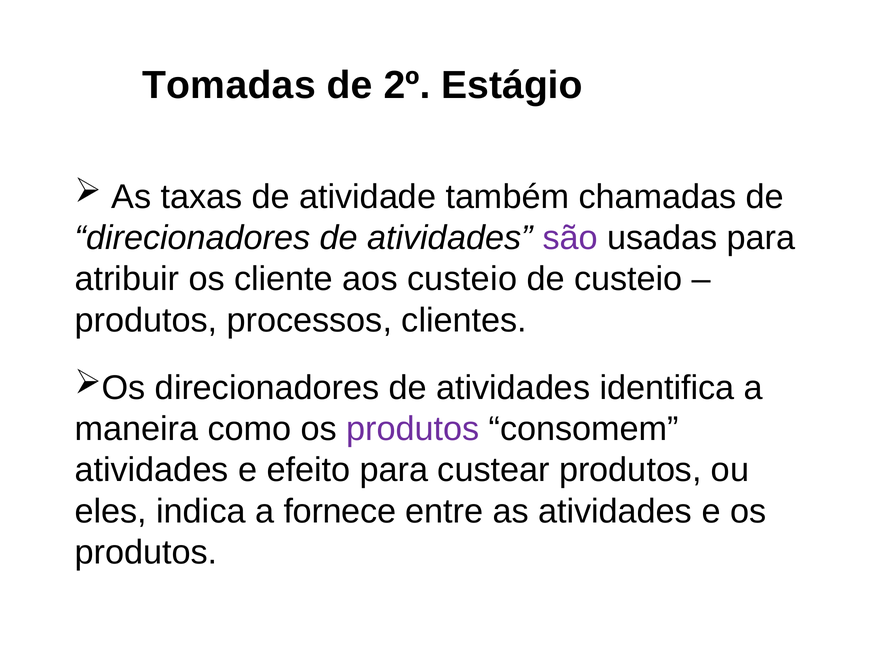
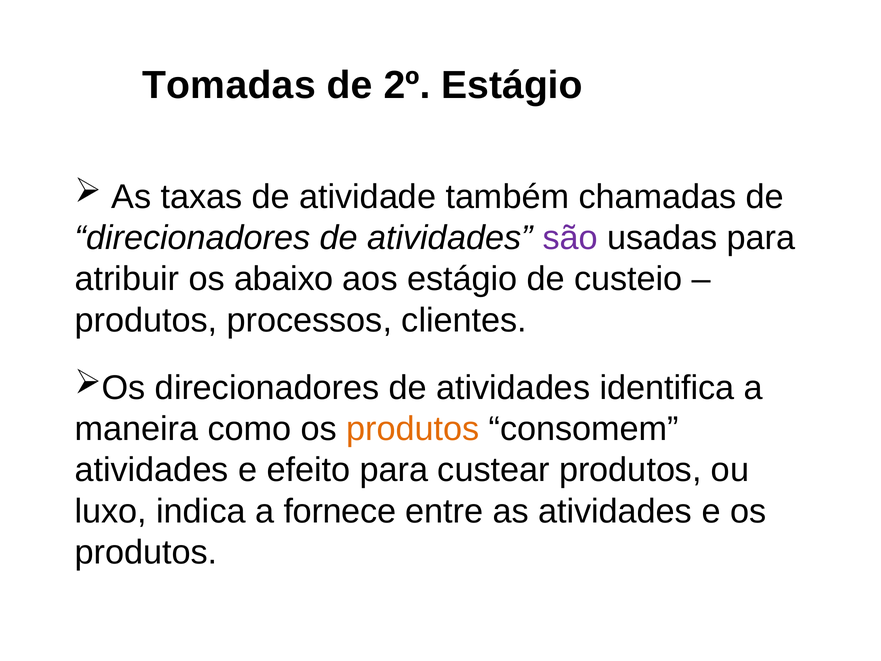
cliente: cliente -> abaixo
aos custeio: custeio -> estágio
produtos at (413, 429) colour: purple -> orange
eles: eles -> luxo
